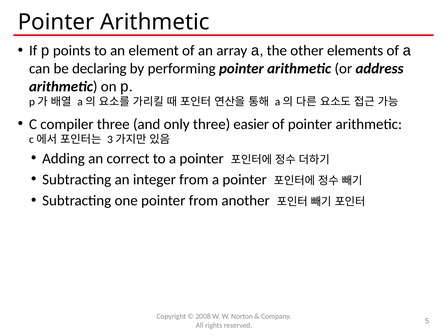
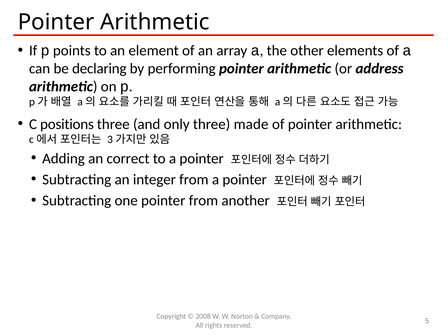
compiler: compiler -> positions
easier: easier -> made
